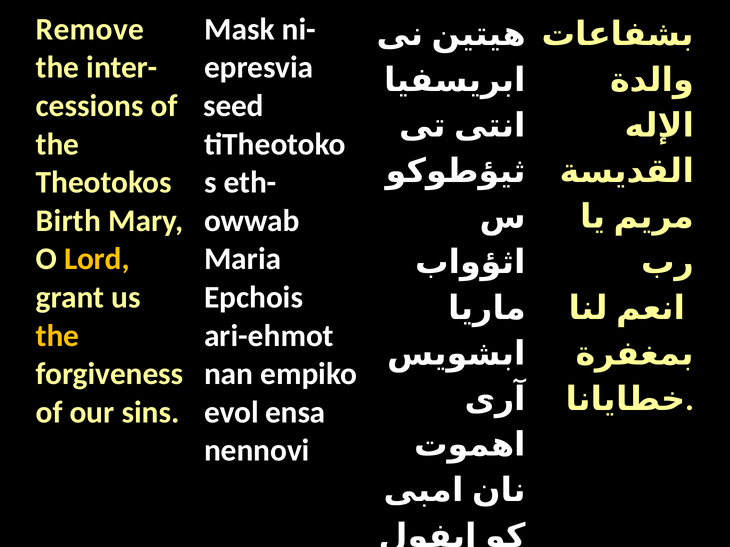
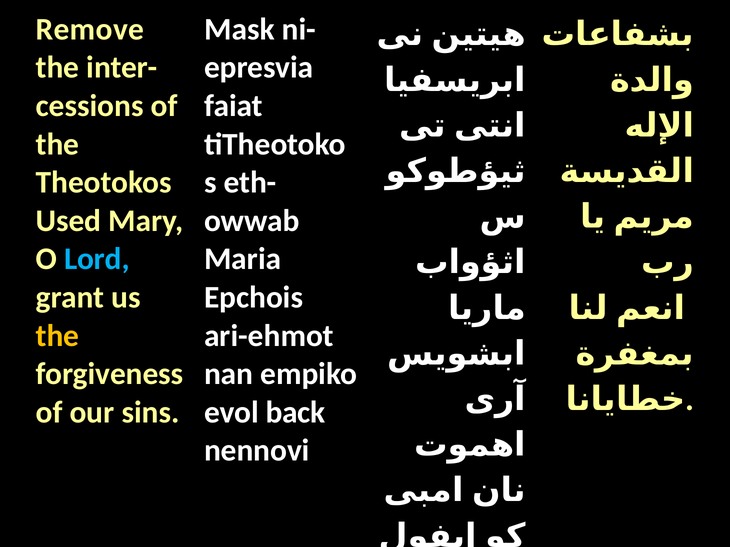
seed: seed -> faiat
Birth: Birth -> Used
Lord colour: yellow -> light blue
ensa: ensa -> back
